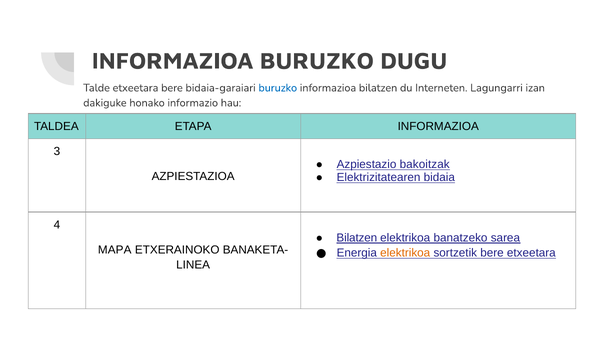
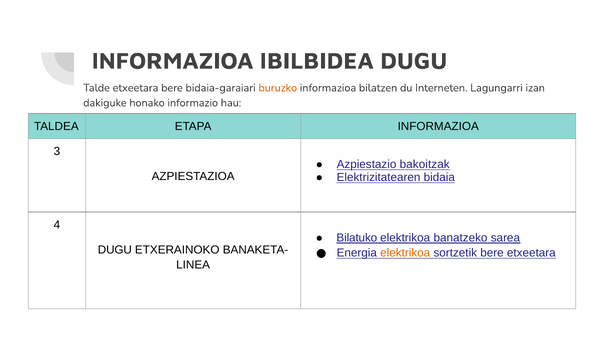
INFORMAZIOA BURUZKO: BURUZKO -> IBILBIDEA
buruzko at (278, 88) colour: blue -> orange
Bilatzen at (357, 238): Bilatzen -> Bilatuko
MAPA at (115, 250): MAPA -> DUGU
